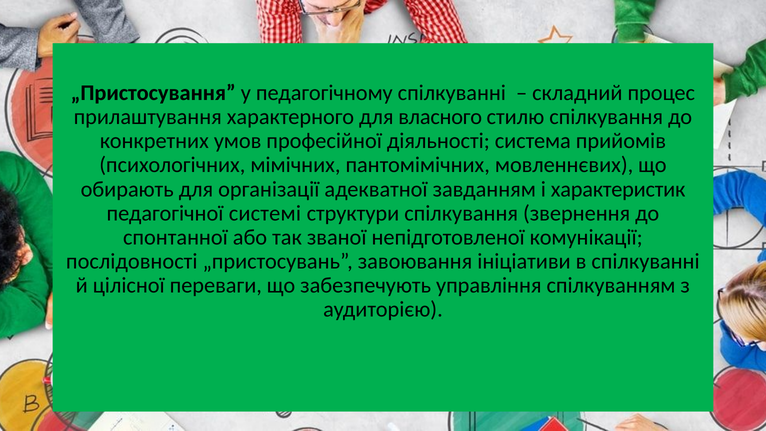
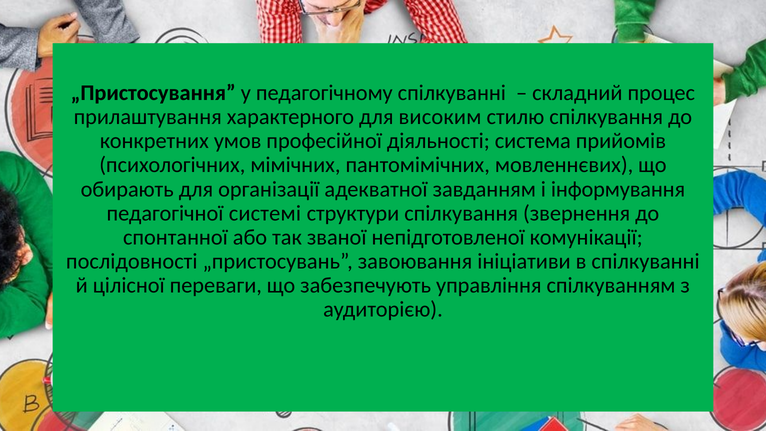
власного: власного -> високим
характеристик: характеристик -> інформування
